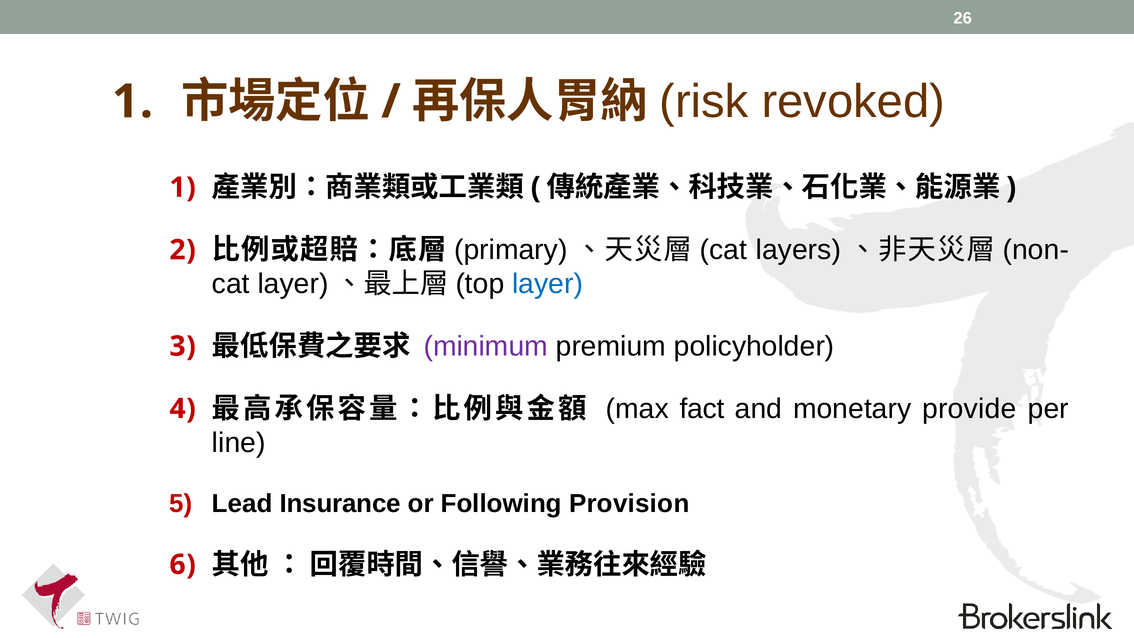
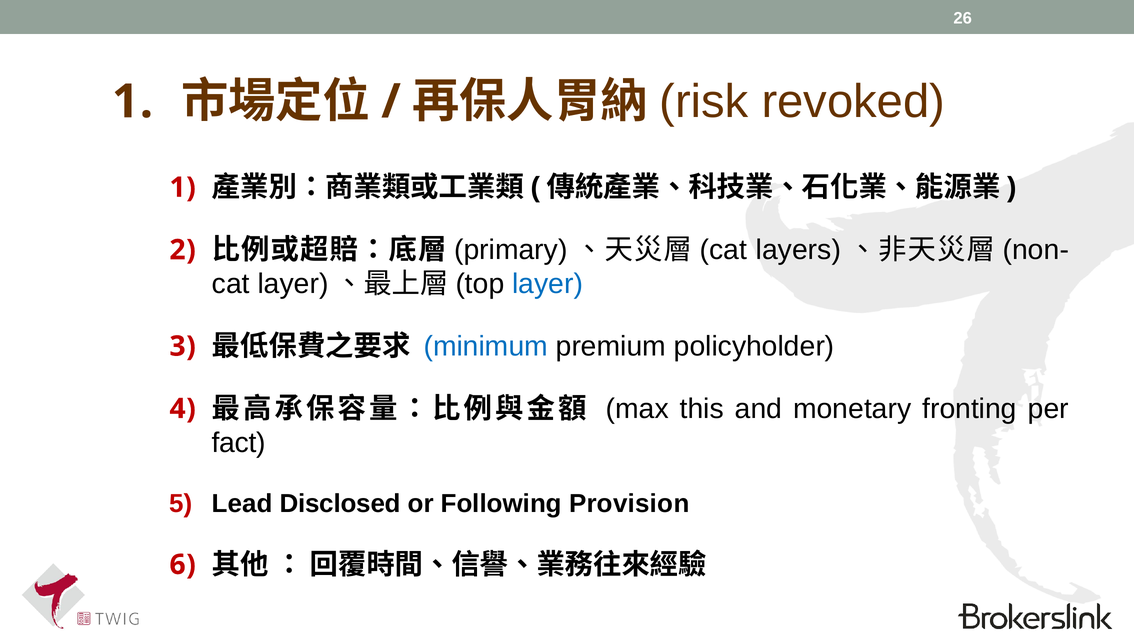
minimum colour: purple -> blue
fact: fact -> this
provide: provide -> fronting
line: line -> fact
Insurance: Insurance -> Disclosed
